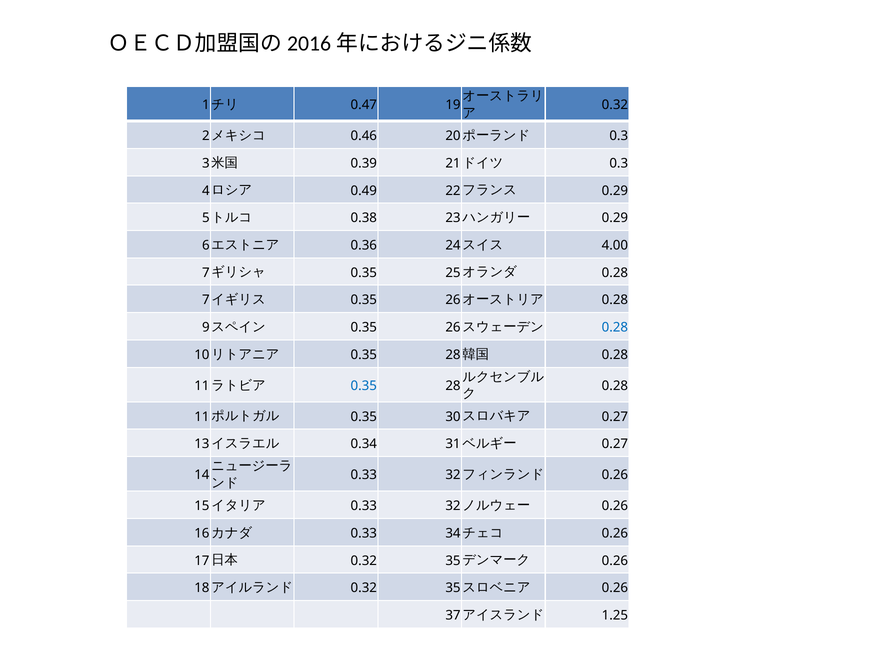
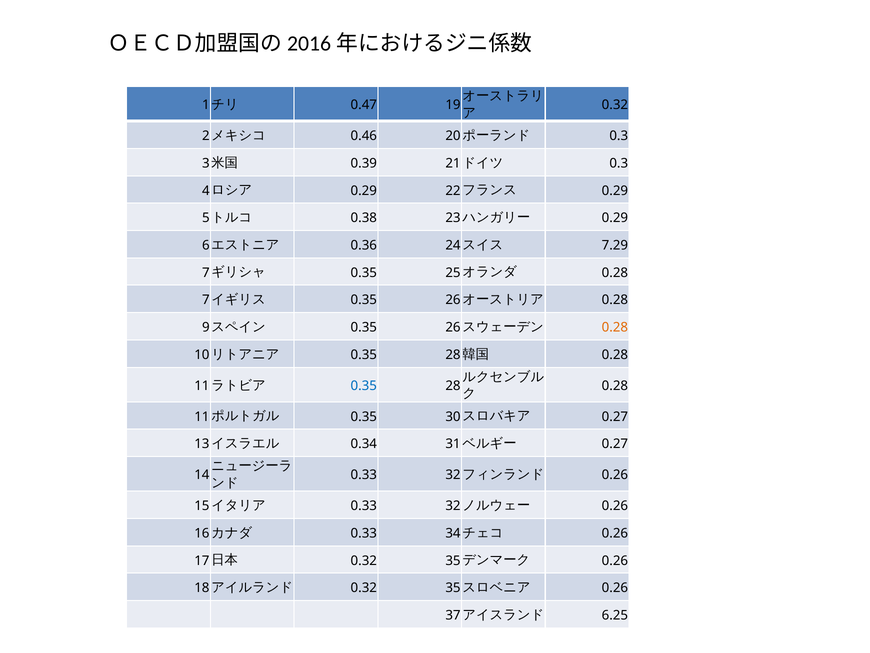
0.49 at (364, 191): 0.49 -> 0.29
4.00: 4.00 -> 7.29
0.28 at (615, 327) colour: blue -> orange
1.25: 1.25 -> 6.25
